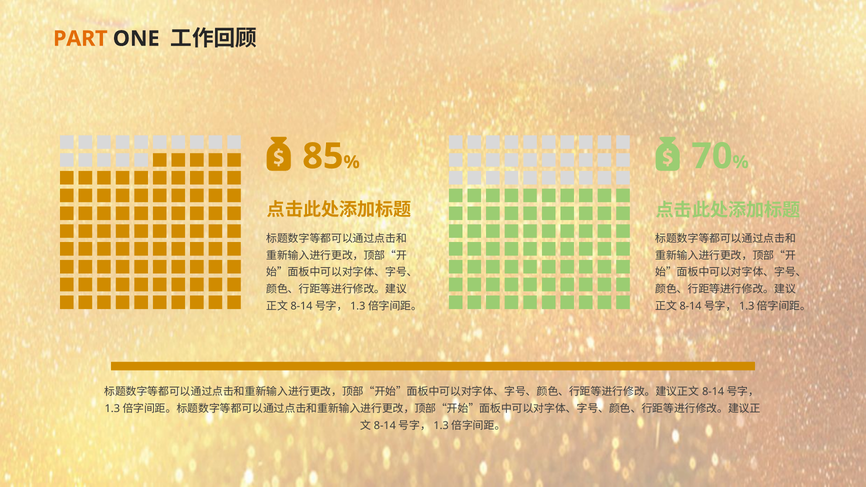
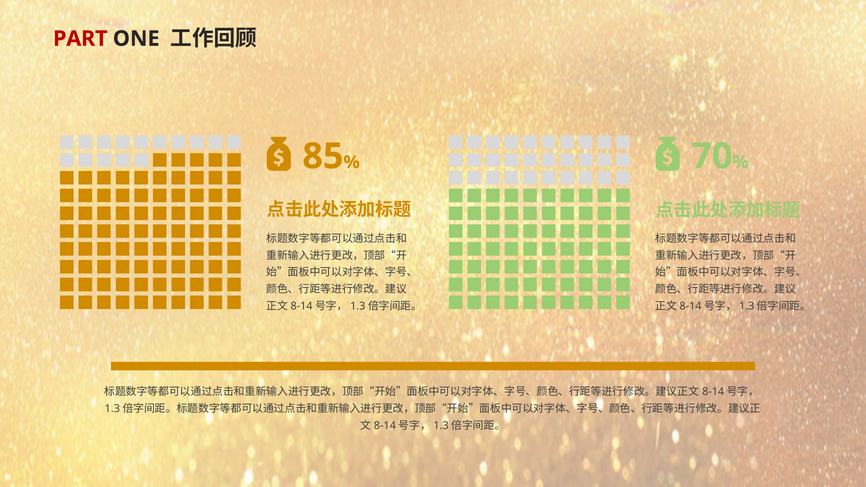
PART colour: orange -> red
